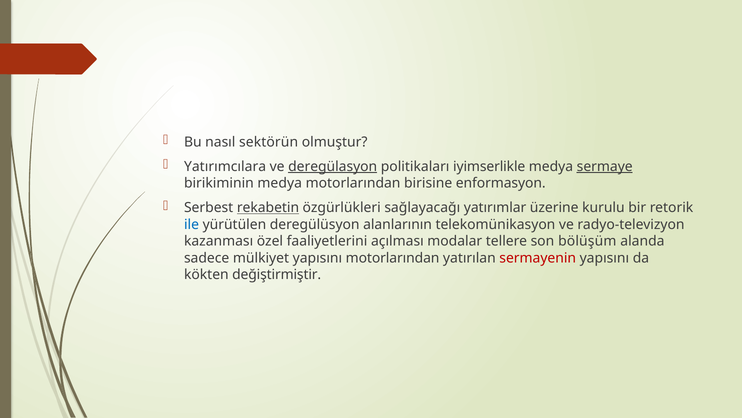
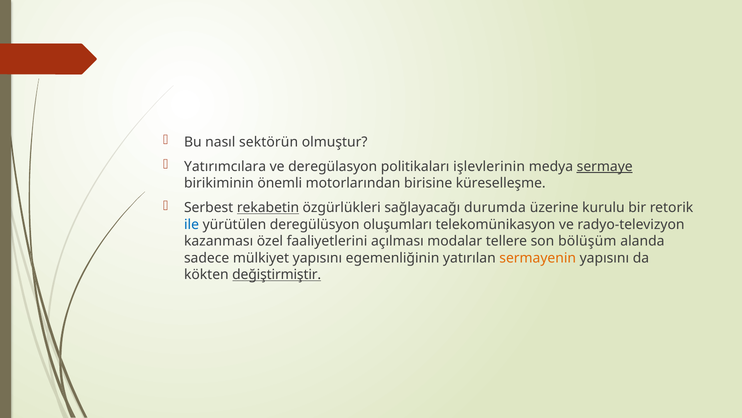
deregülasyon underline: present -> none
iyimserlikle: iyimserlikle -> işlevlerinin
birikiminin medya: medya -> önemli
enformasyon: enformasyon -> küreselleşme
yatırımlar: yatırımlar -> durumda
alanlarının: alanlarının -> oluşumları
yapısını motorlarından: motorlarından -> egemenliğinin
sermayenin colour: red -> orange
değiştirmiştir underline: none -> present
